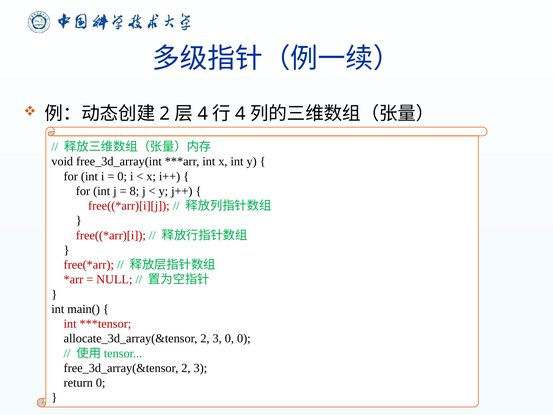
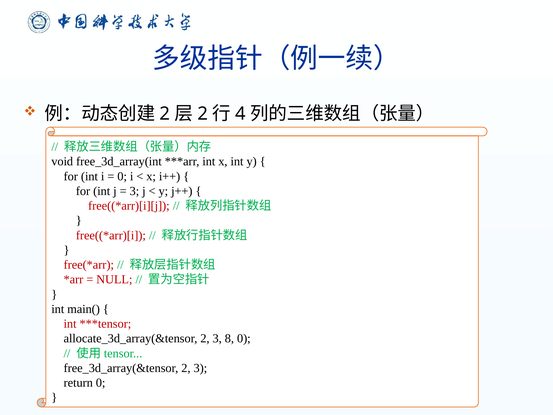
4 at (203, 114): 4 -> 2
8 at (134, 191): 8 -> 3
3 0: 0 -> 8
